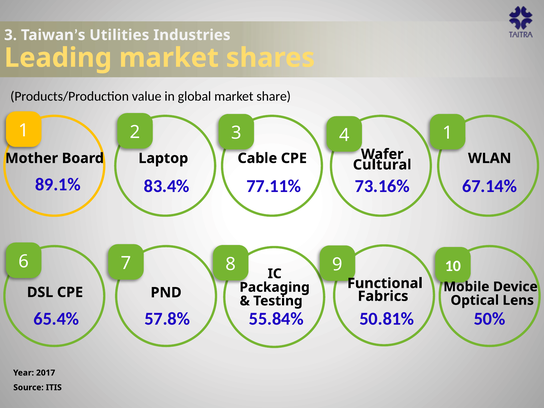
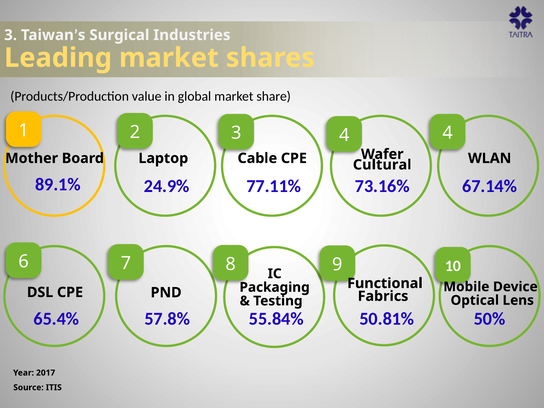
Utilities: Utilities -> Surgical
4 1: 1 -> 4
83.4%: 83.4% -> 24.9%
